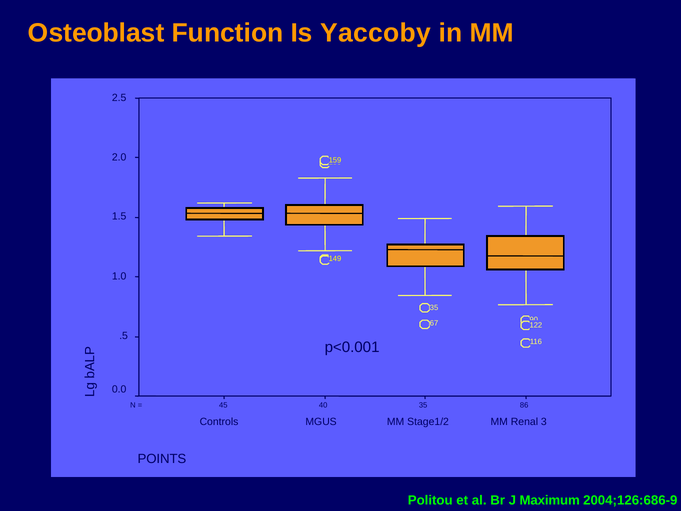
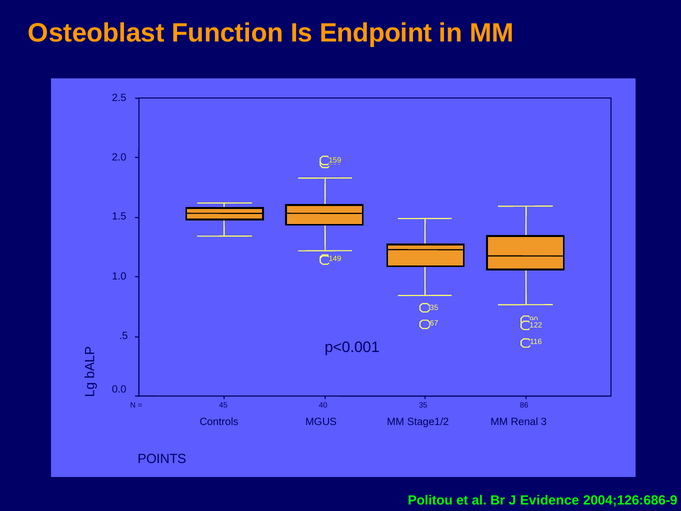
Yaccoby: Yaccoby -> Endpoint
Maximum: Maximum -> Evidence
